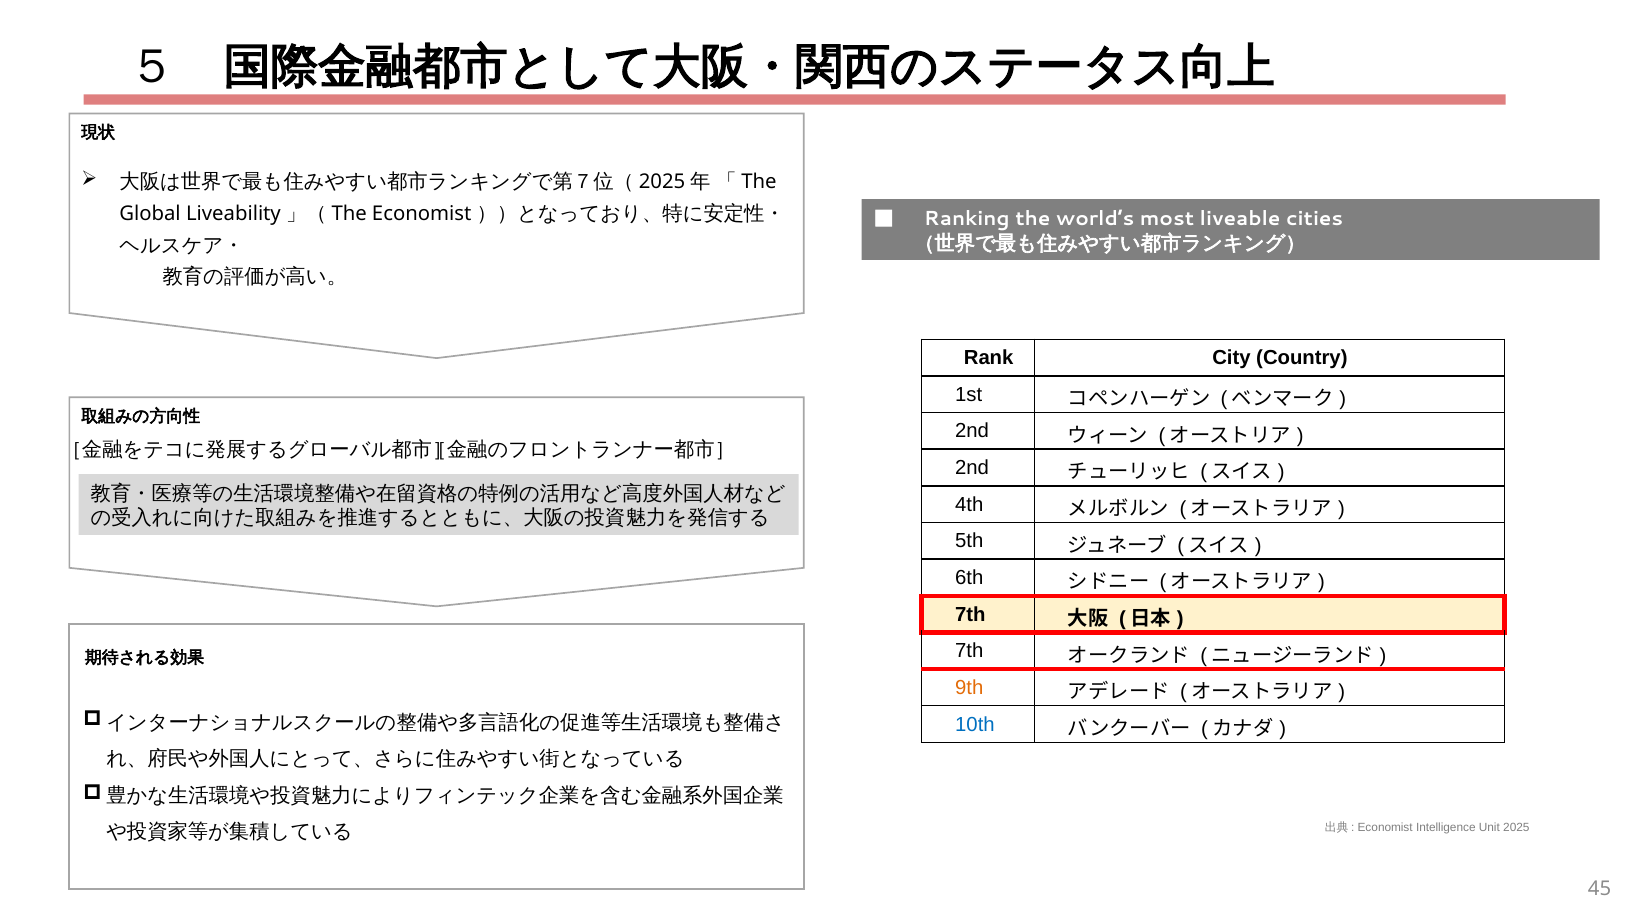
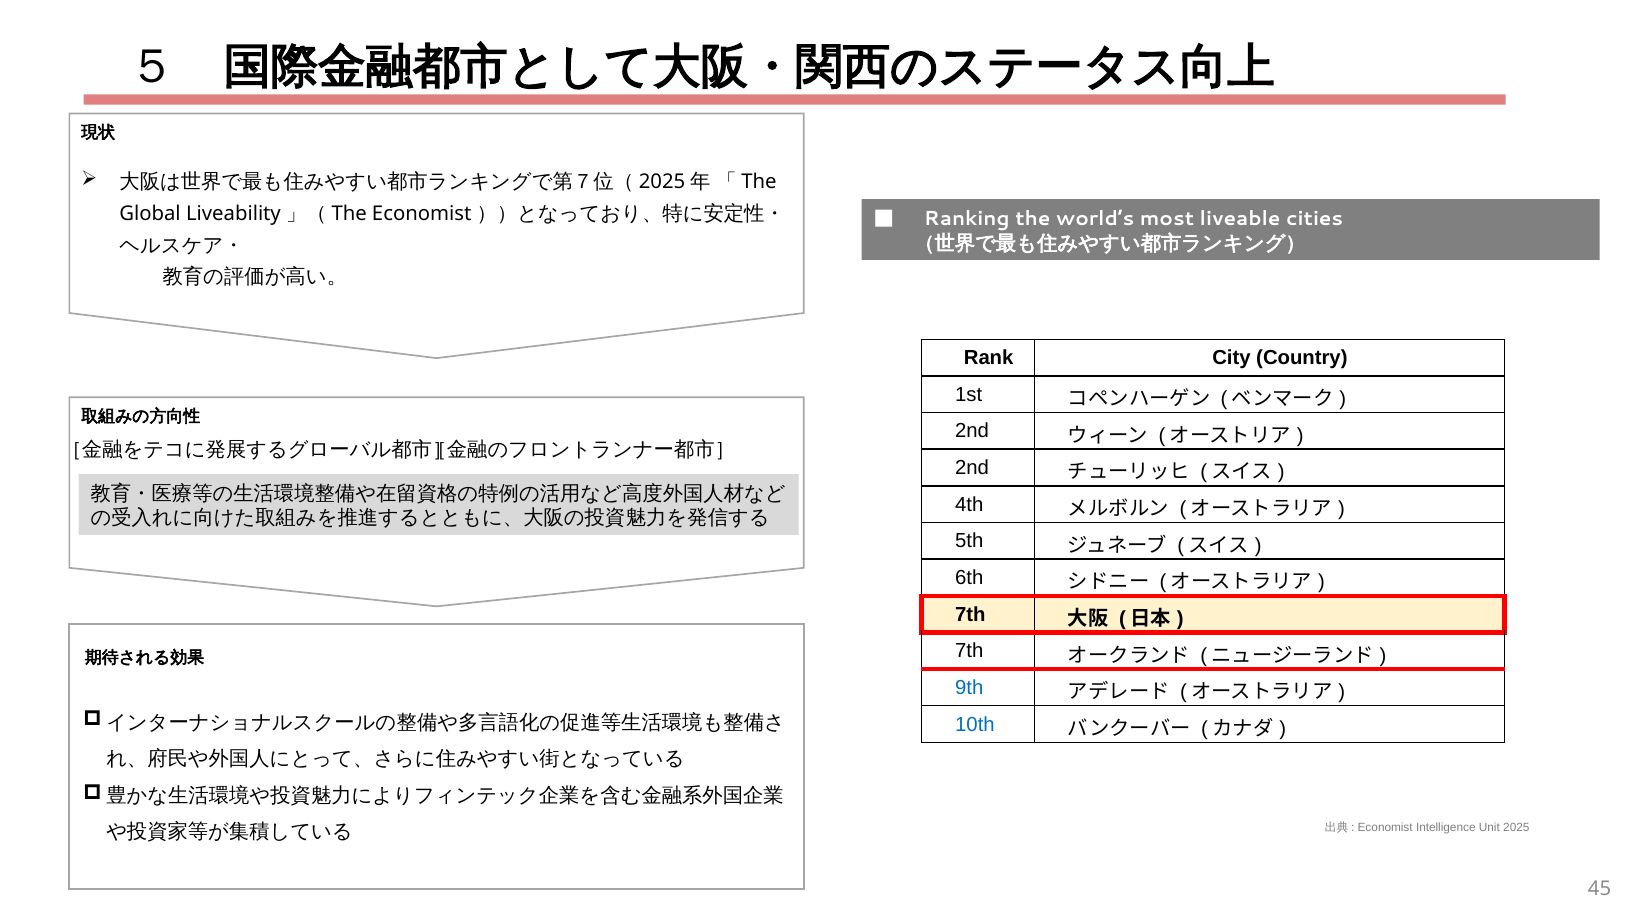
9th colour: orange -> blue
